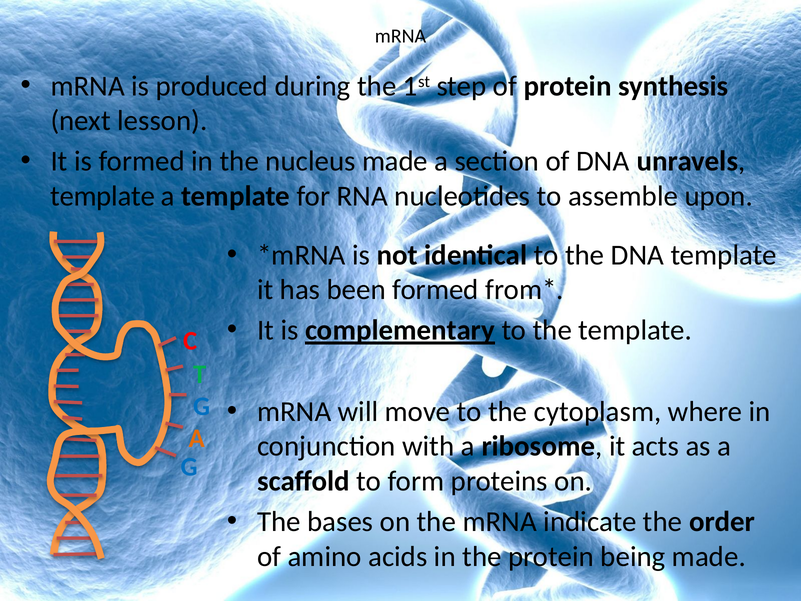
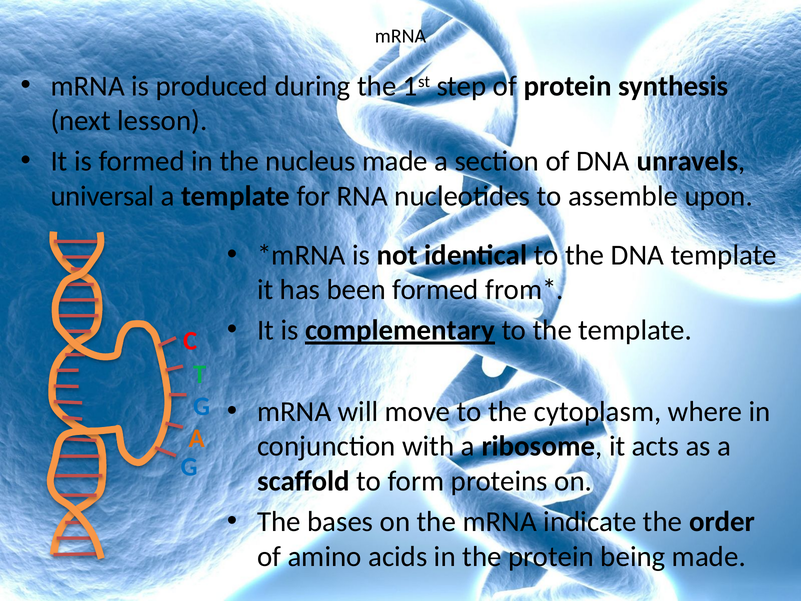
template at (103, 196): template -> universal
